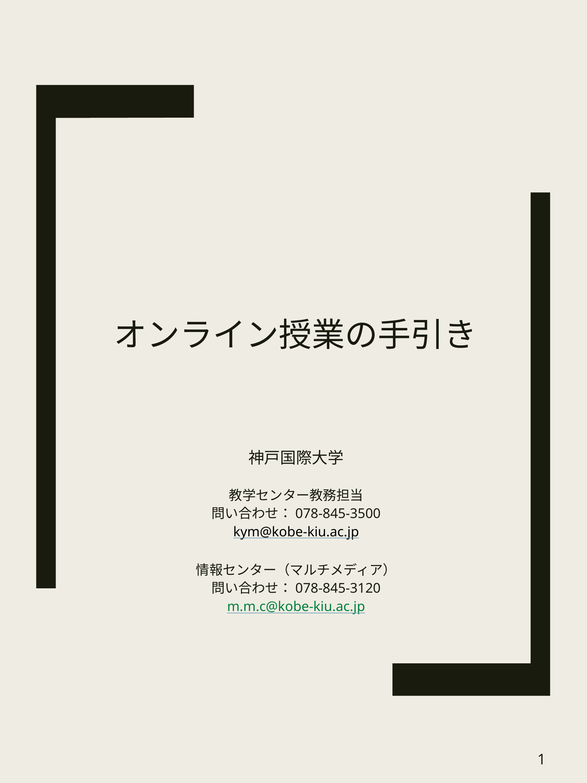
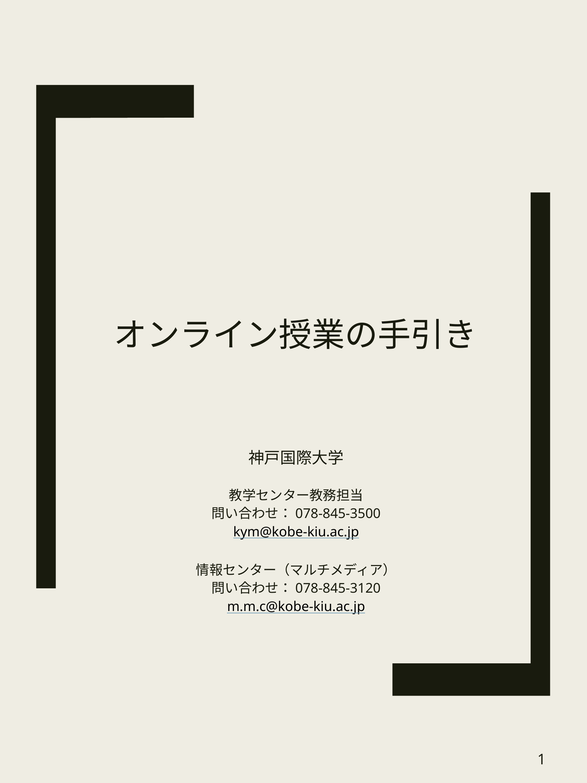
m.m.c@kobe-kiu.ac.jp colour: green -> black
